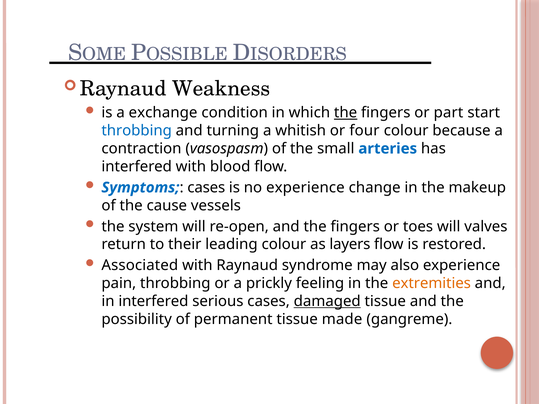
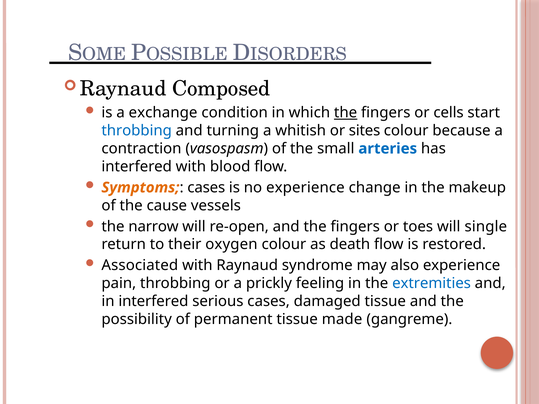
Weakness: Weakness -> Composed
part: part -> cells
four: four -> sites
Symptoms colour: blue -> orange
system: system -> narrow
valves: valves -> single
leading: leading -> oxygen
layers: layers -> death
extremities colour: orange -> blue
damaged underline: present -> none
